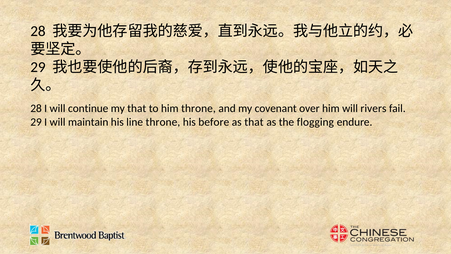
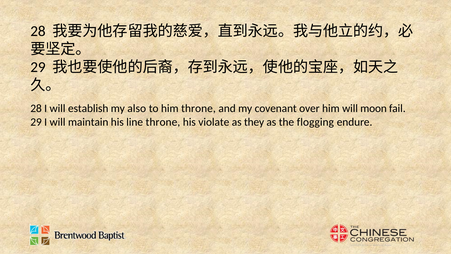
continue: continue -> establish
my that: that -> also
rivers: rivers -> moon
before: before -> violate
as that: that -> they
